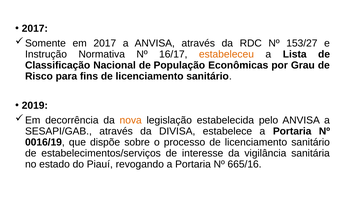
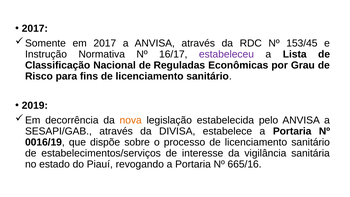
153/27: 153/27 -> 153/45
estabeleceu colour: orange -> purple
População: População -> Reguladas
